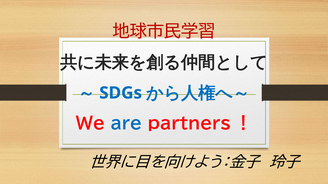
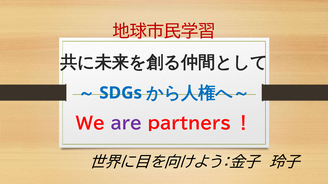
are colour: blue -> purple
